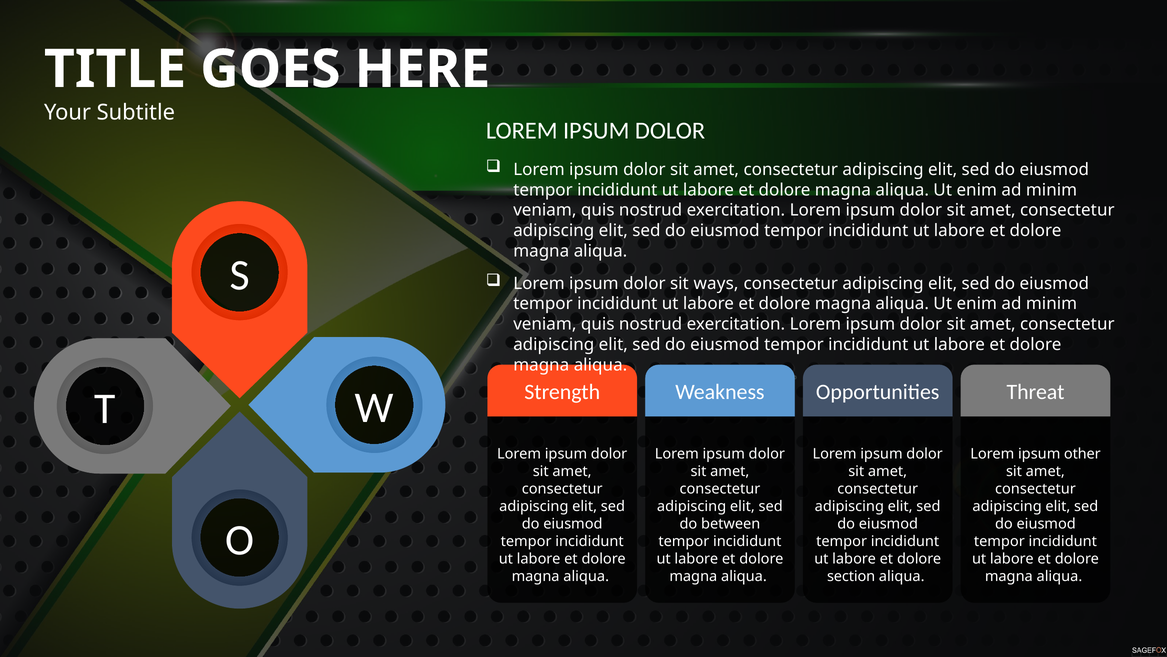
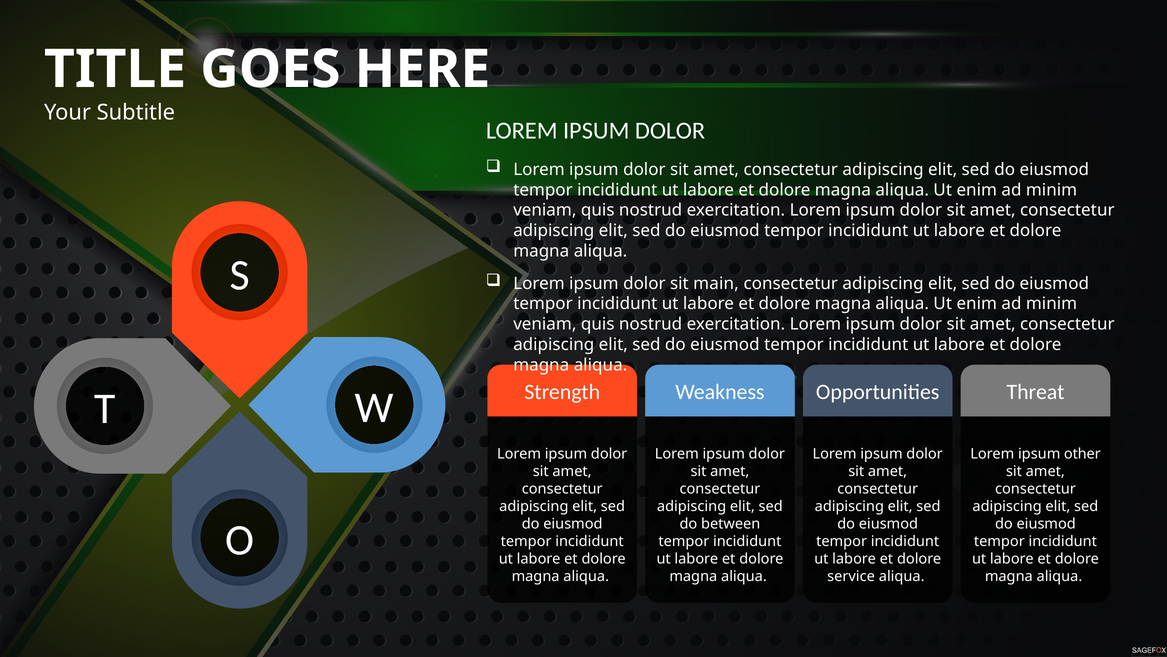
ways: ways -> main
section: section -> service
